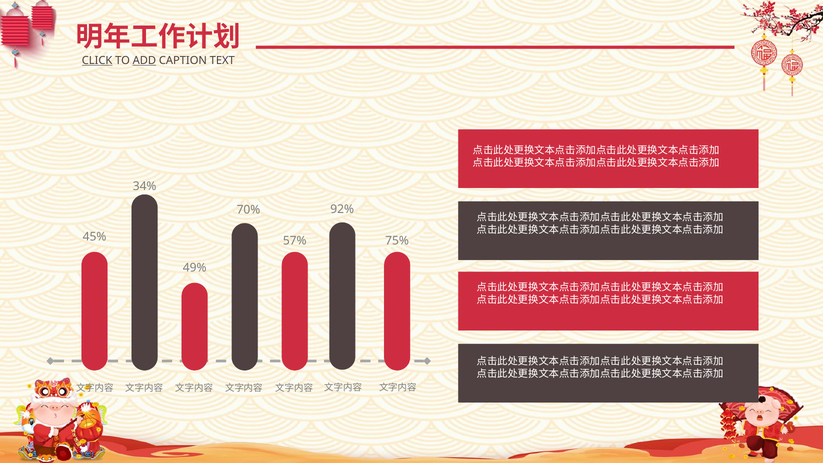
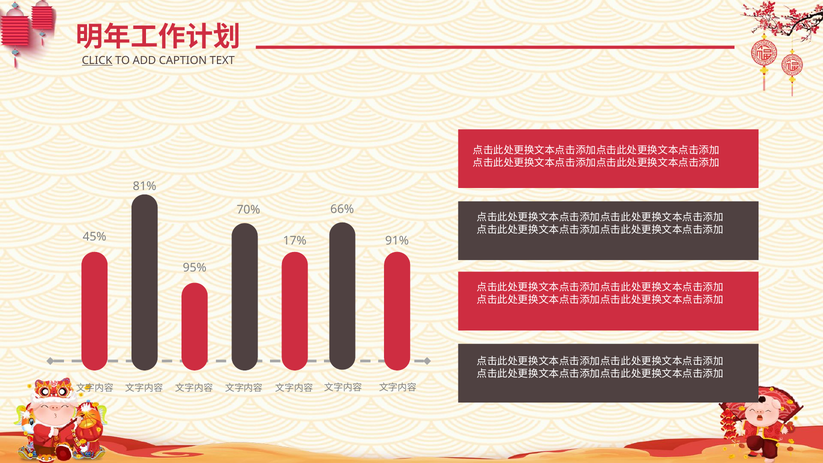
ADD underline: present -> none
34%: 34% -> 81%
92%: 92% -> 66%
57%: 57% -> 17%
75%: 75% -> 91%
49%: 49% -> 95%
